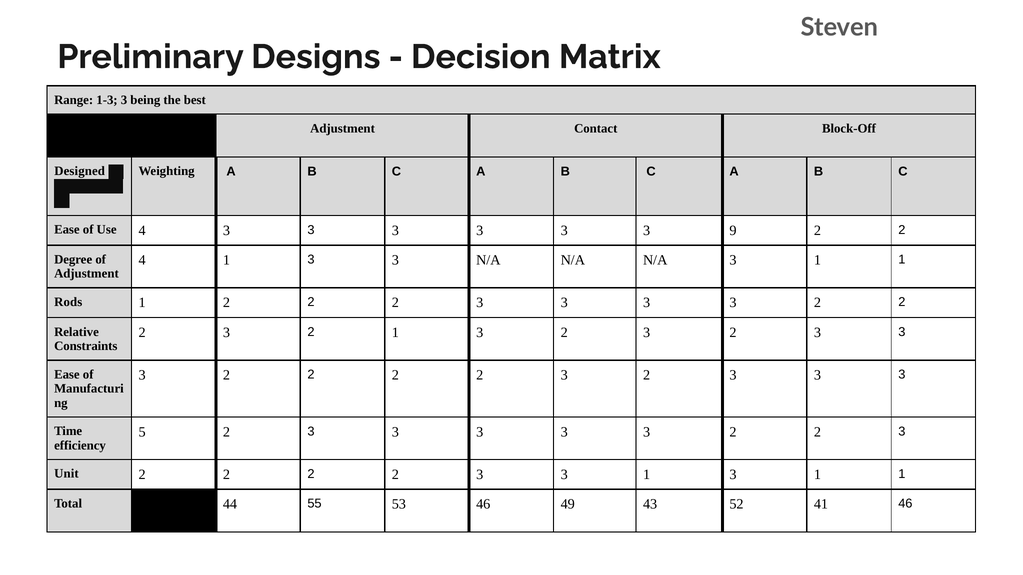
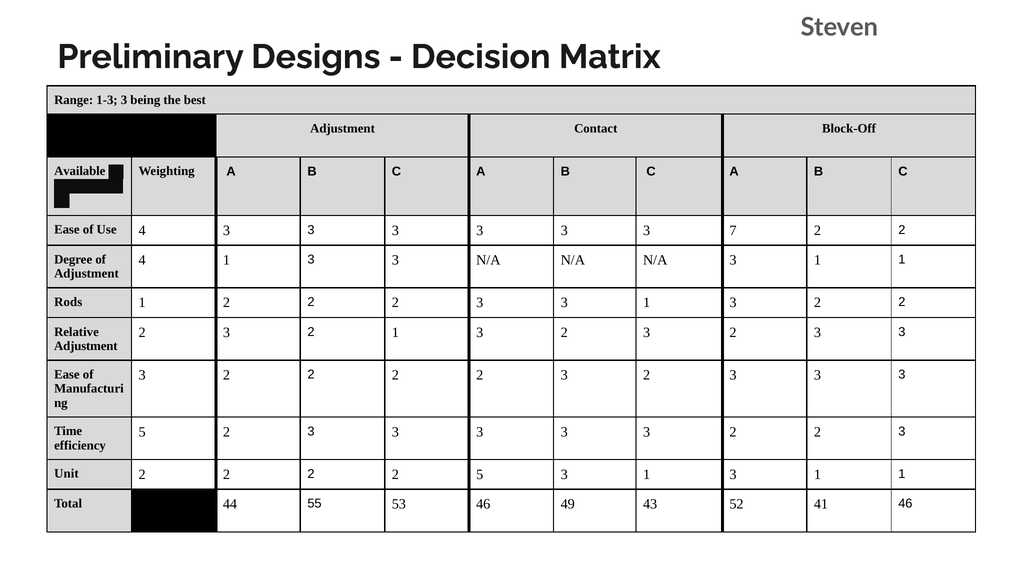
Designed: Designed -> Available
9: 9 -> 7
3 at (647, 303): 3 -> 1
Constraints at (86, 346): Constraints -> Adjustment
3 at (480, 475): 3 -> 5
